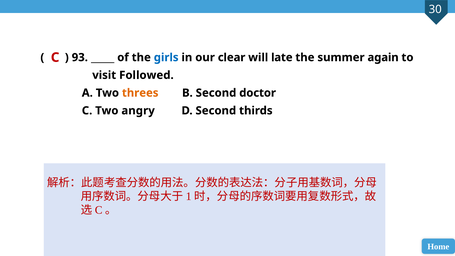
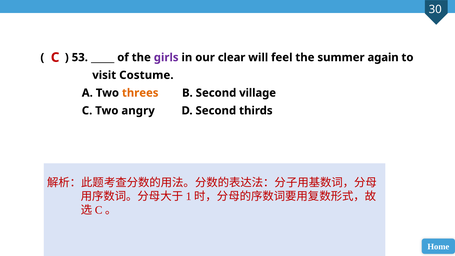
93: 93 -> 53
girls colour: blue -> purple
late: late -> feel
Followed: Followed -> Costume
doctor: doctor -> village
